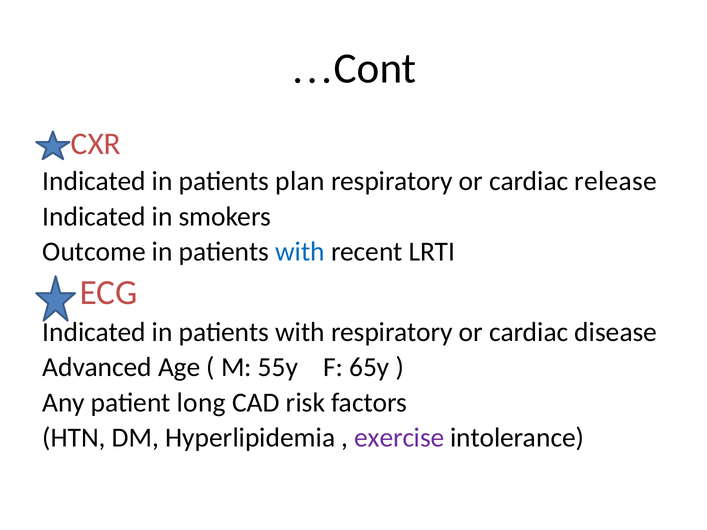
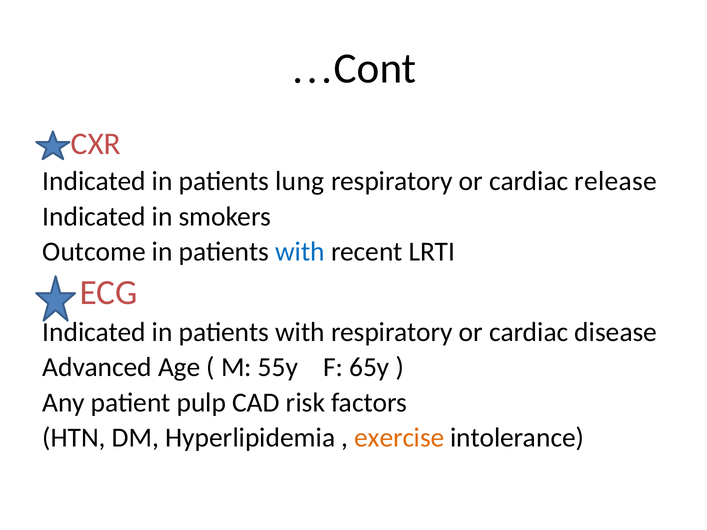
plan: plan -> lung
long: long -> pulp
exercise colour: purple -> orange
